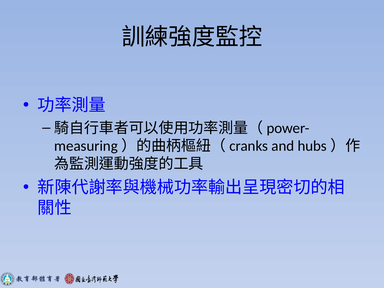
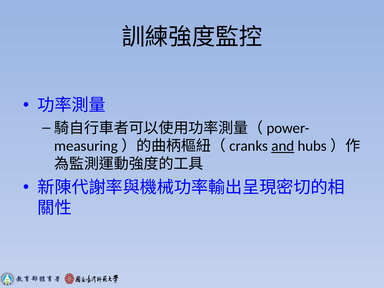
and underline: none -> present
